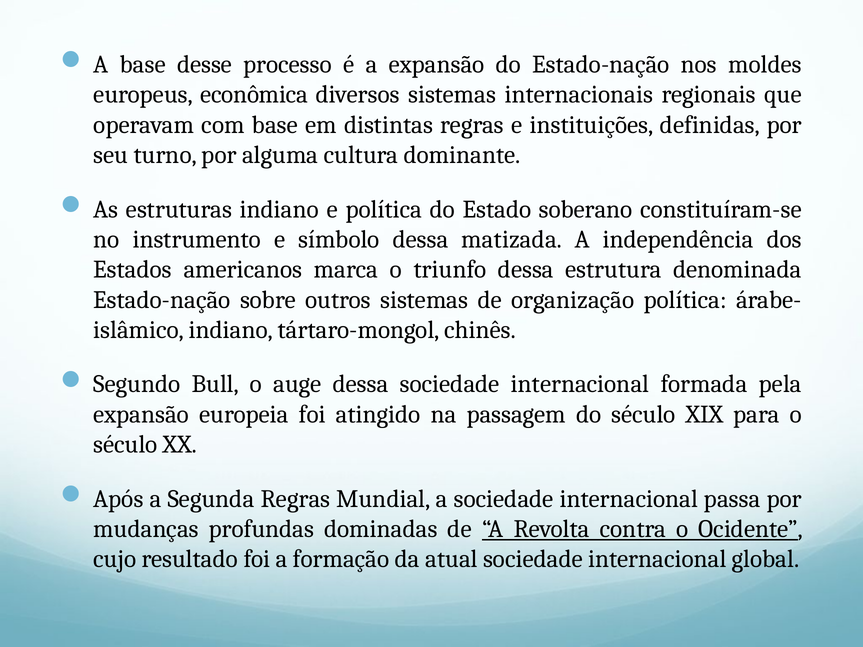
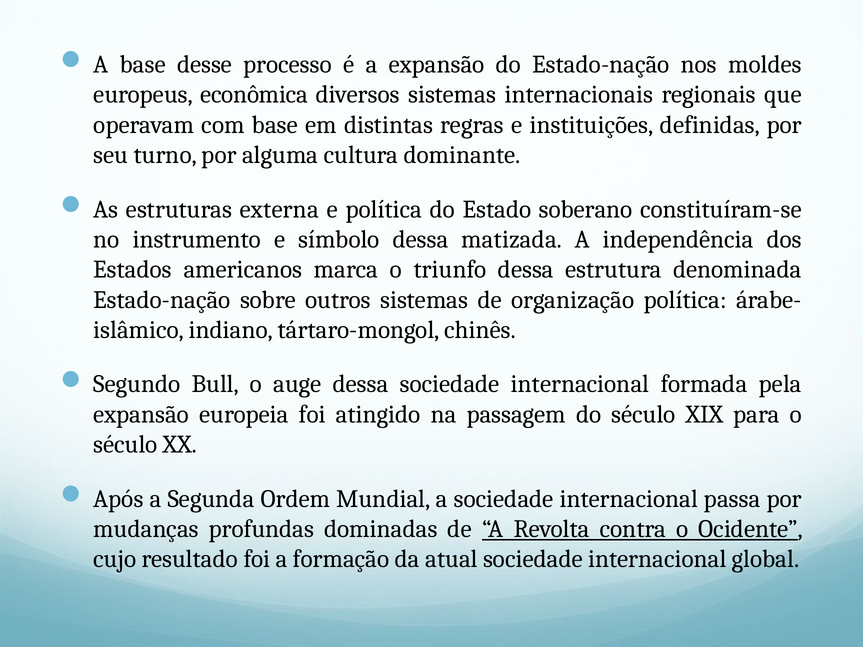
estruturas indiano: indiano -> externa
Segunda Regras: Regras -> Ordem
